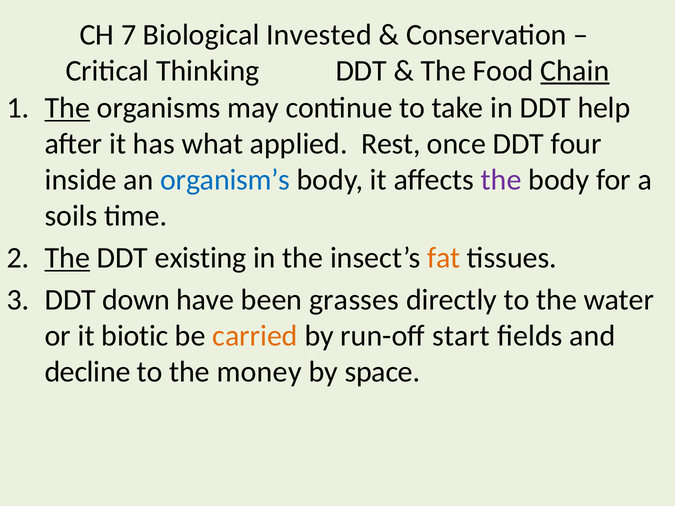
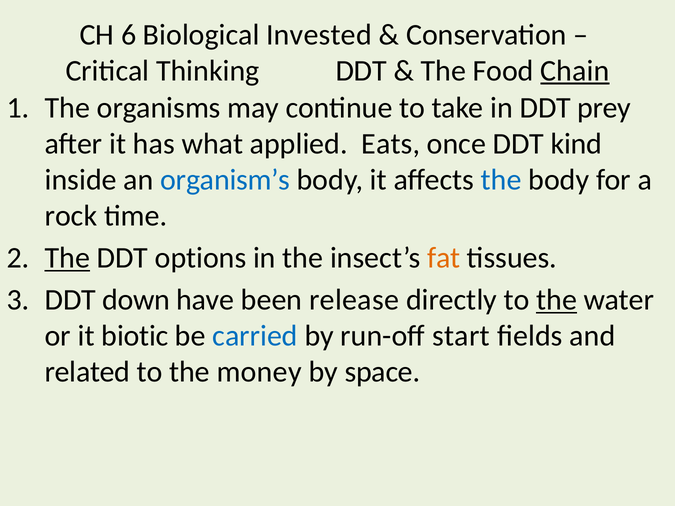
7: 7 -> 6
The at (67, 108) underline: present -> none
help: help -> prey
Rest: Rest -> Eats
four: four -> kind
the at (501, 180) colour: purple -> blue
soils: soils -> rock
existing: existing -> options
grasses: grasses -> release
the at (557, 300) underline: none -> present
carried colour: orange -> blue
decline: decline -> related
